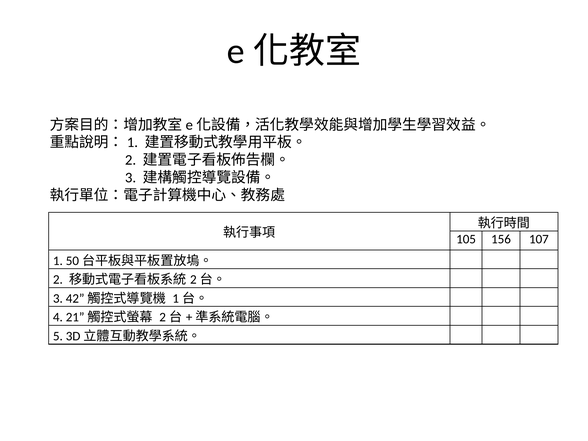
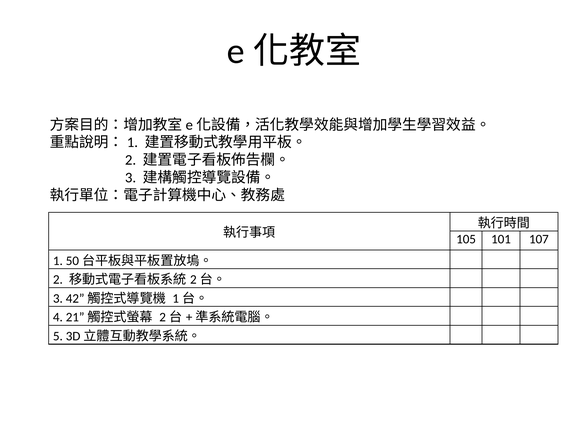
156: 156 -> 101
